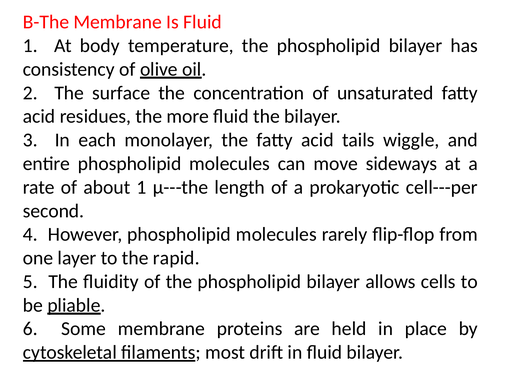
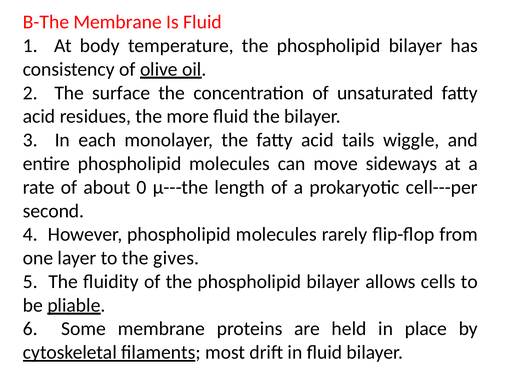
about 1: 1 -> 0
rapid: rapid -> gives
